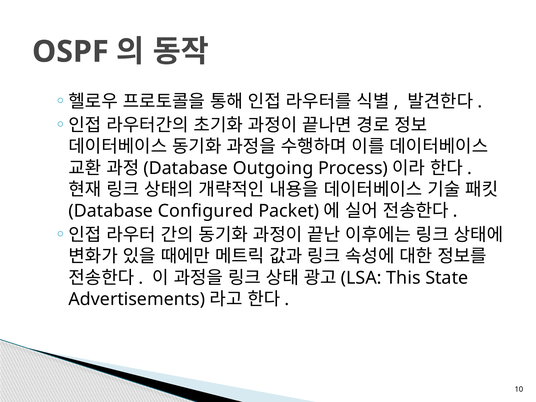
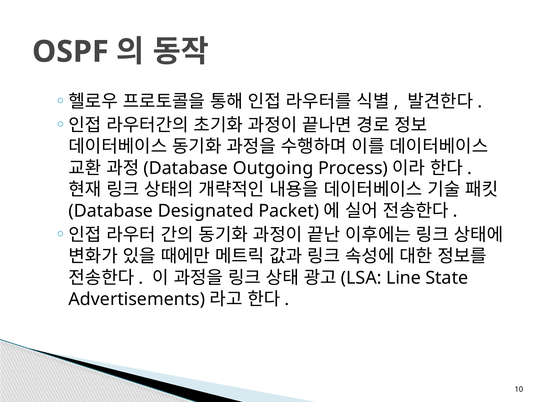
Configured: Configured -> Designated
This: This -> Line
